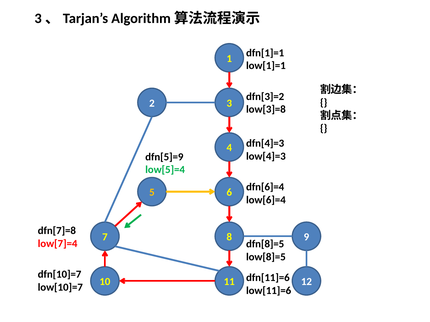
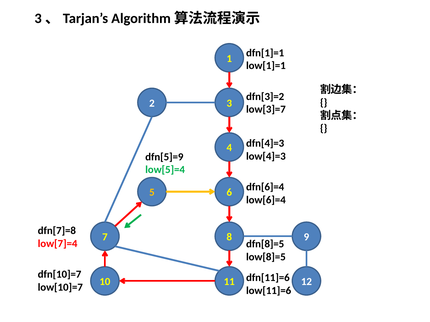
low[3]=8: low[3]=8 -> low[3]=7
